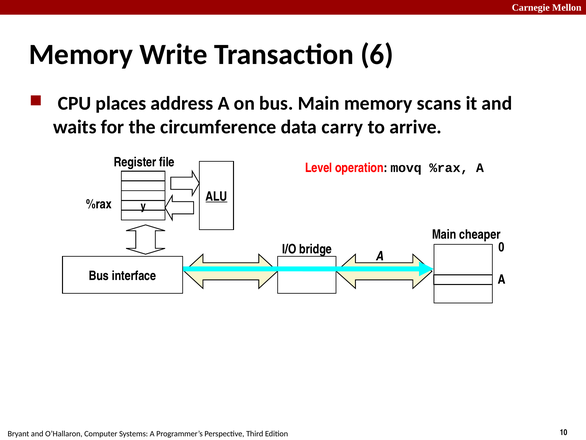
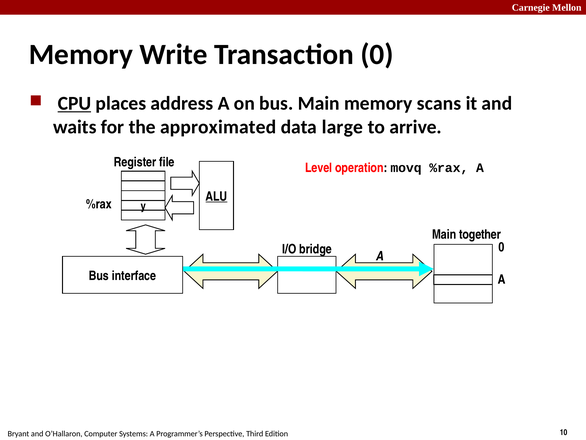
Transaction 6: 6 -> 0
CPU underline: none -> present
circumference: circumference -> approximated
carry: carry -> large
cheaper: cheaper -> together
